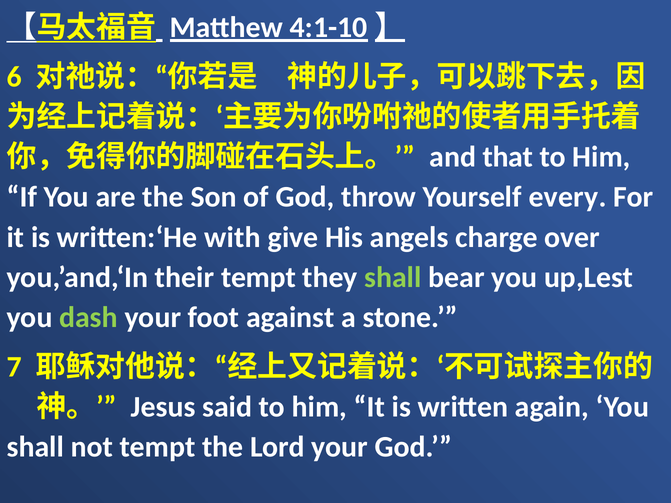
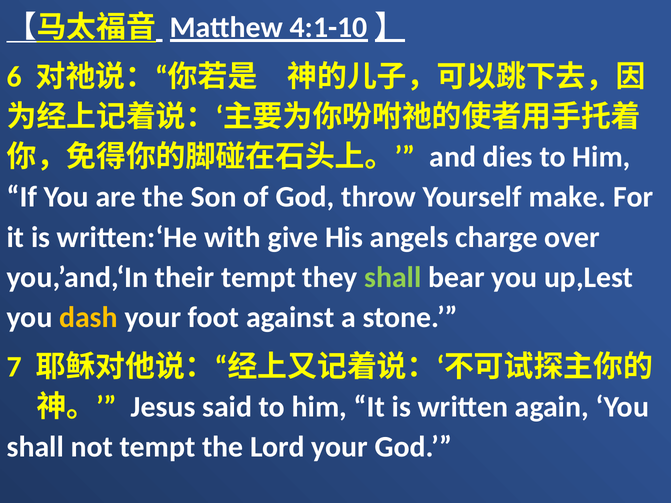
that: that -> dies
every: every -> make
dash colour: light green -> yellow
